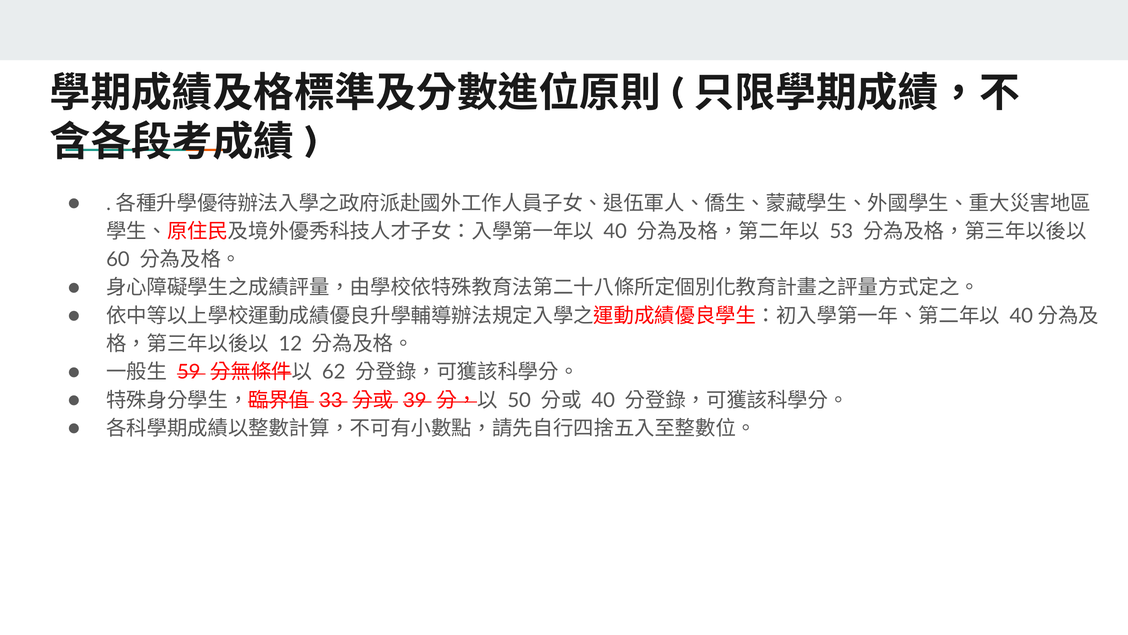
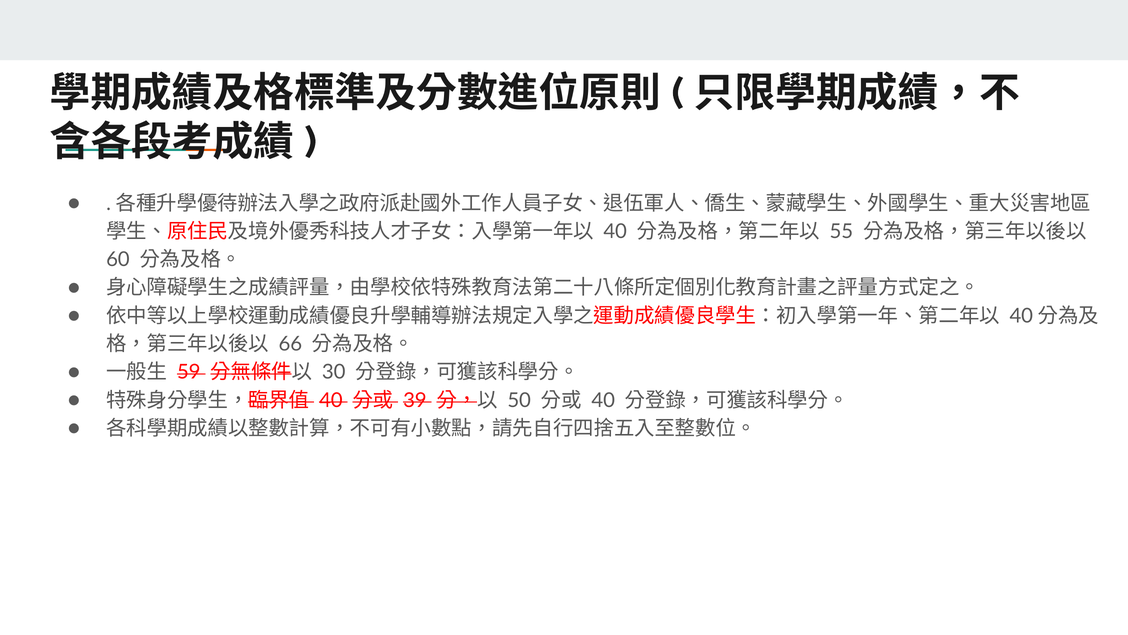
53: 53 -> 55
12: 12 -> 66
62: 62 -> 30
33 at (331, 400): 33 -> 40
